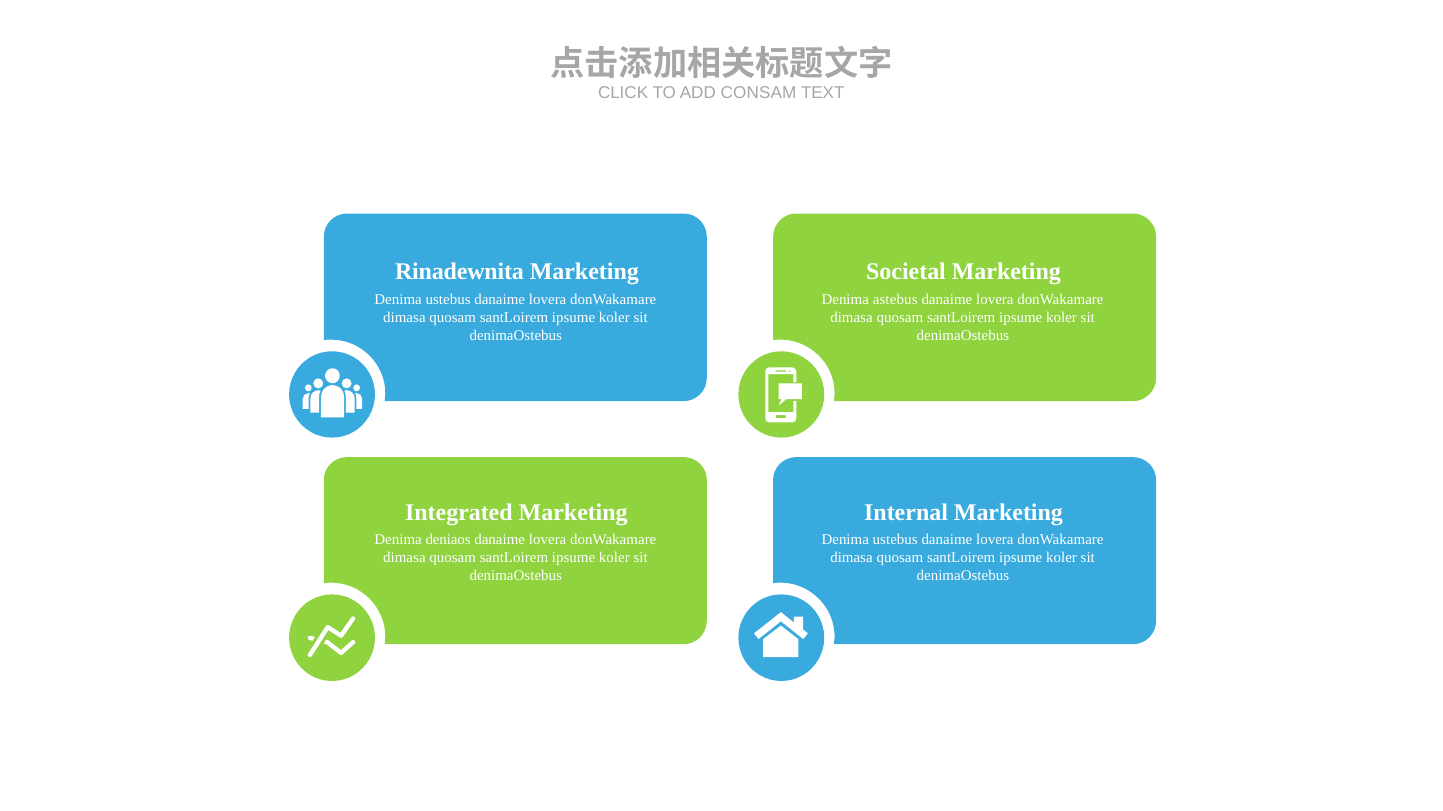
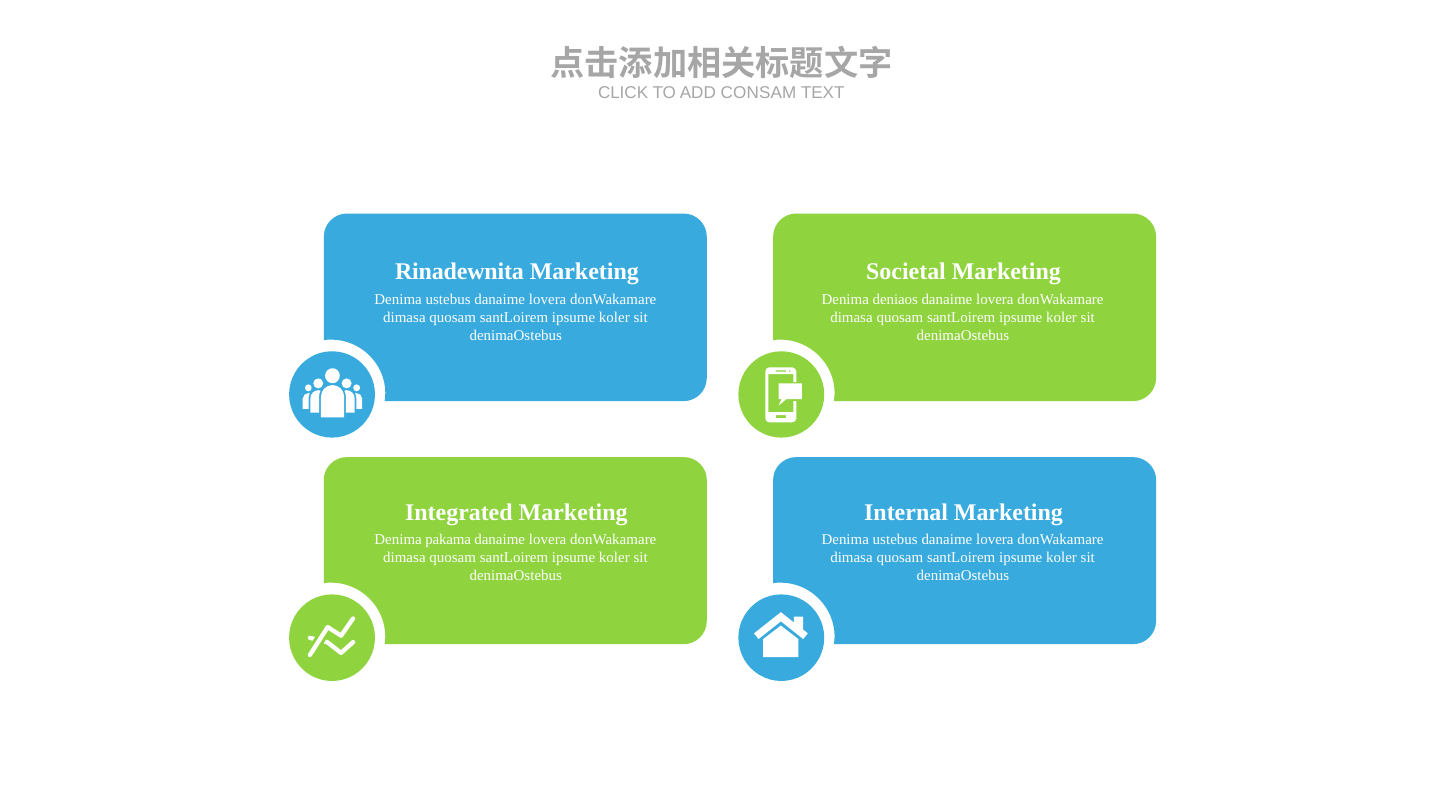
astebus: astebus -> deniaos
deniaos: deniaos -> pakama
